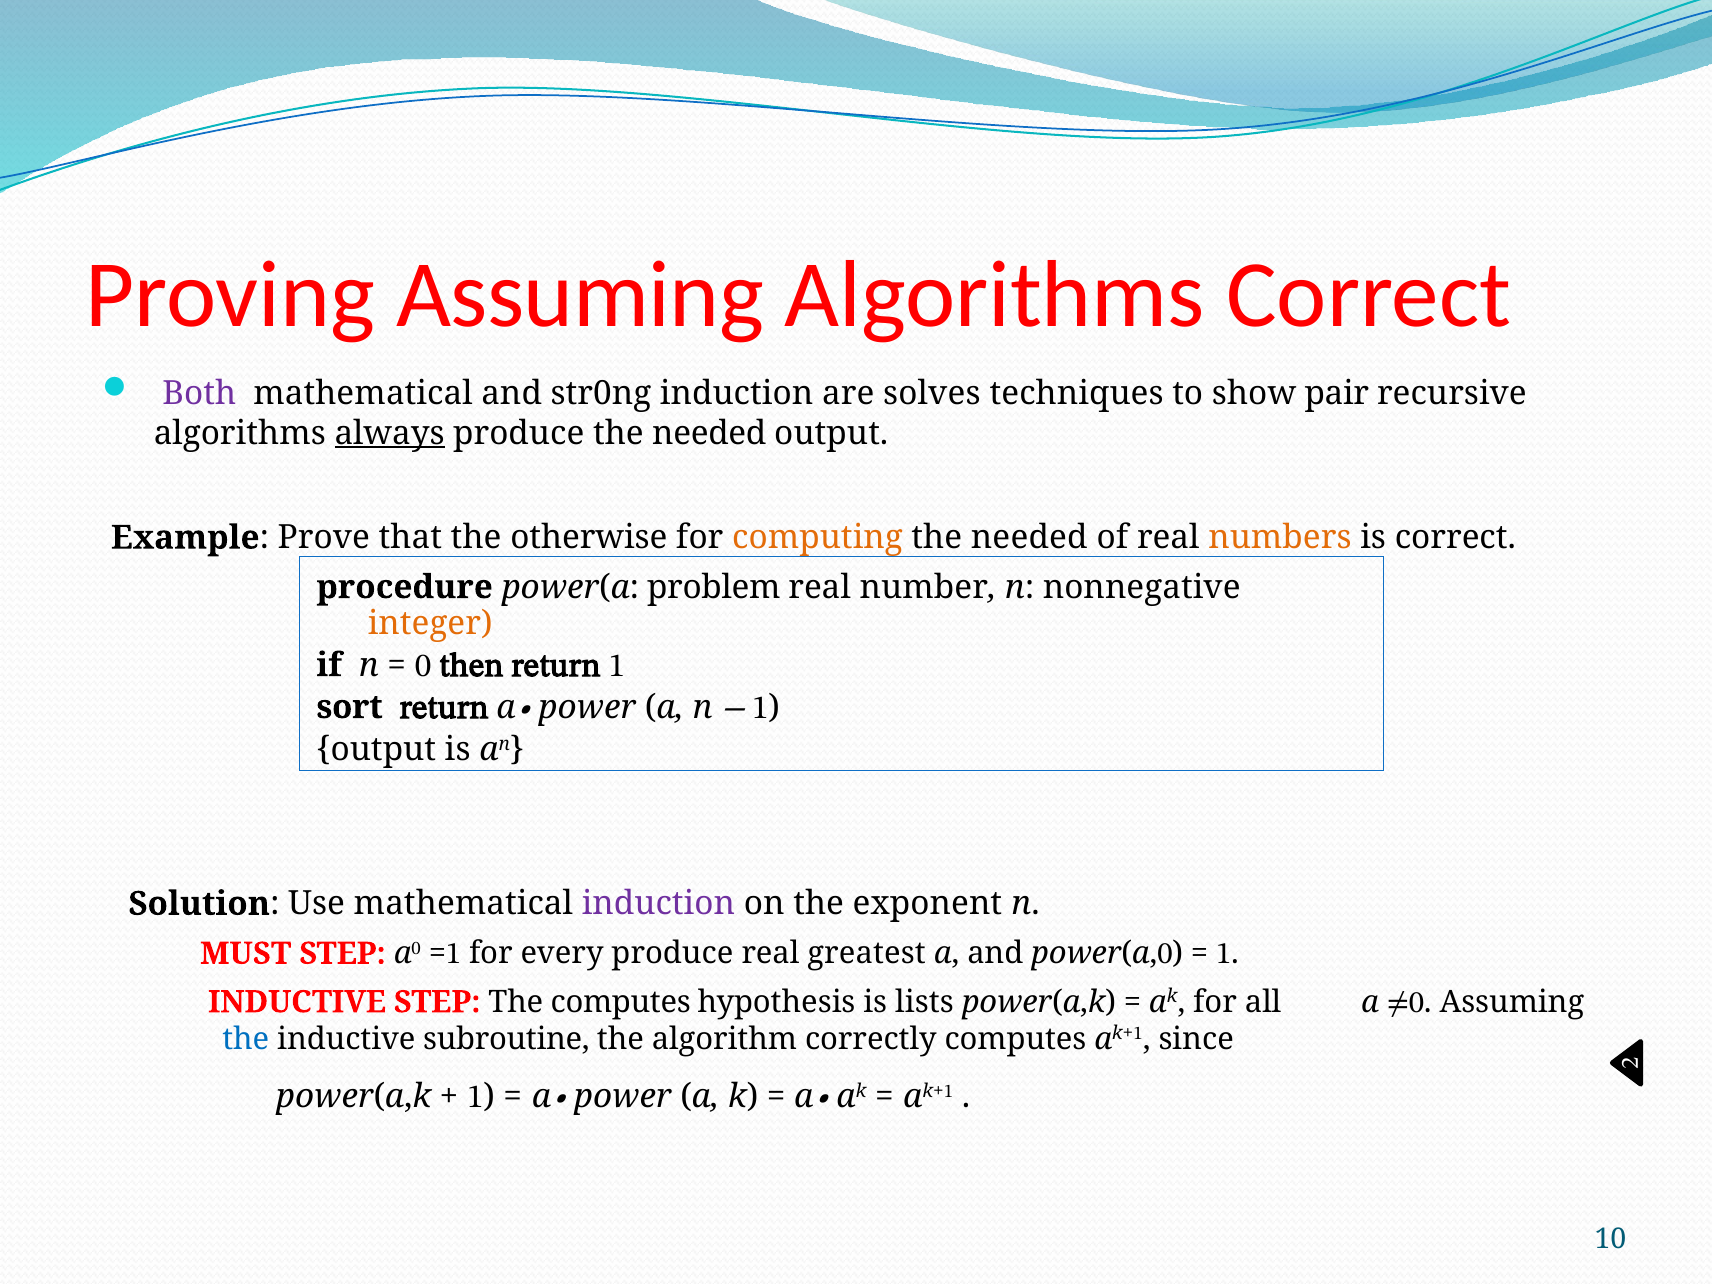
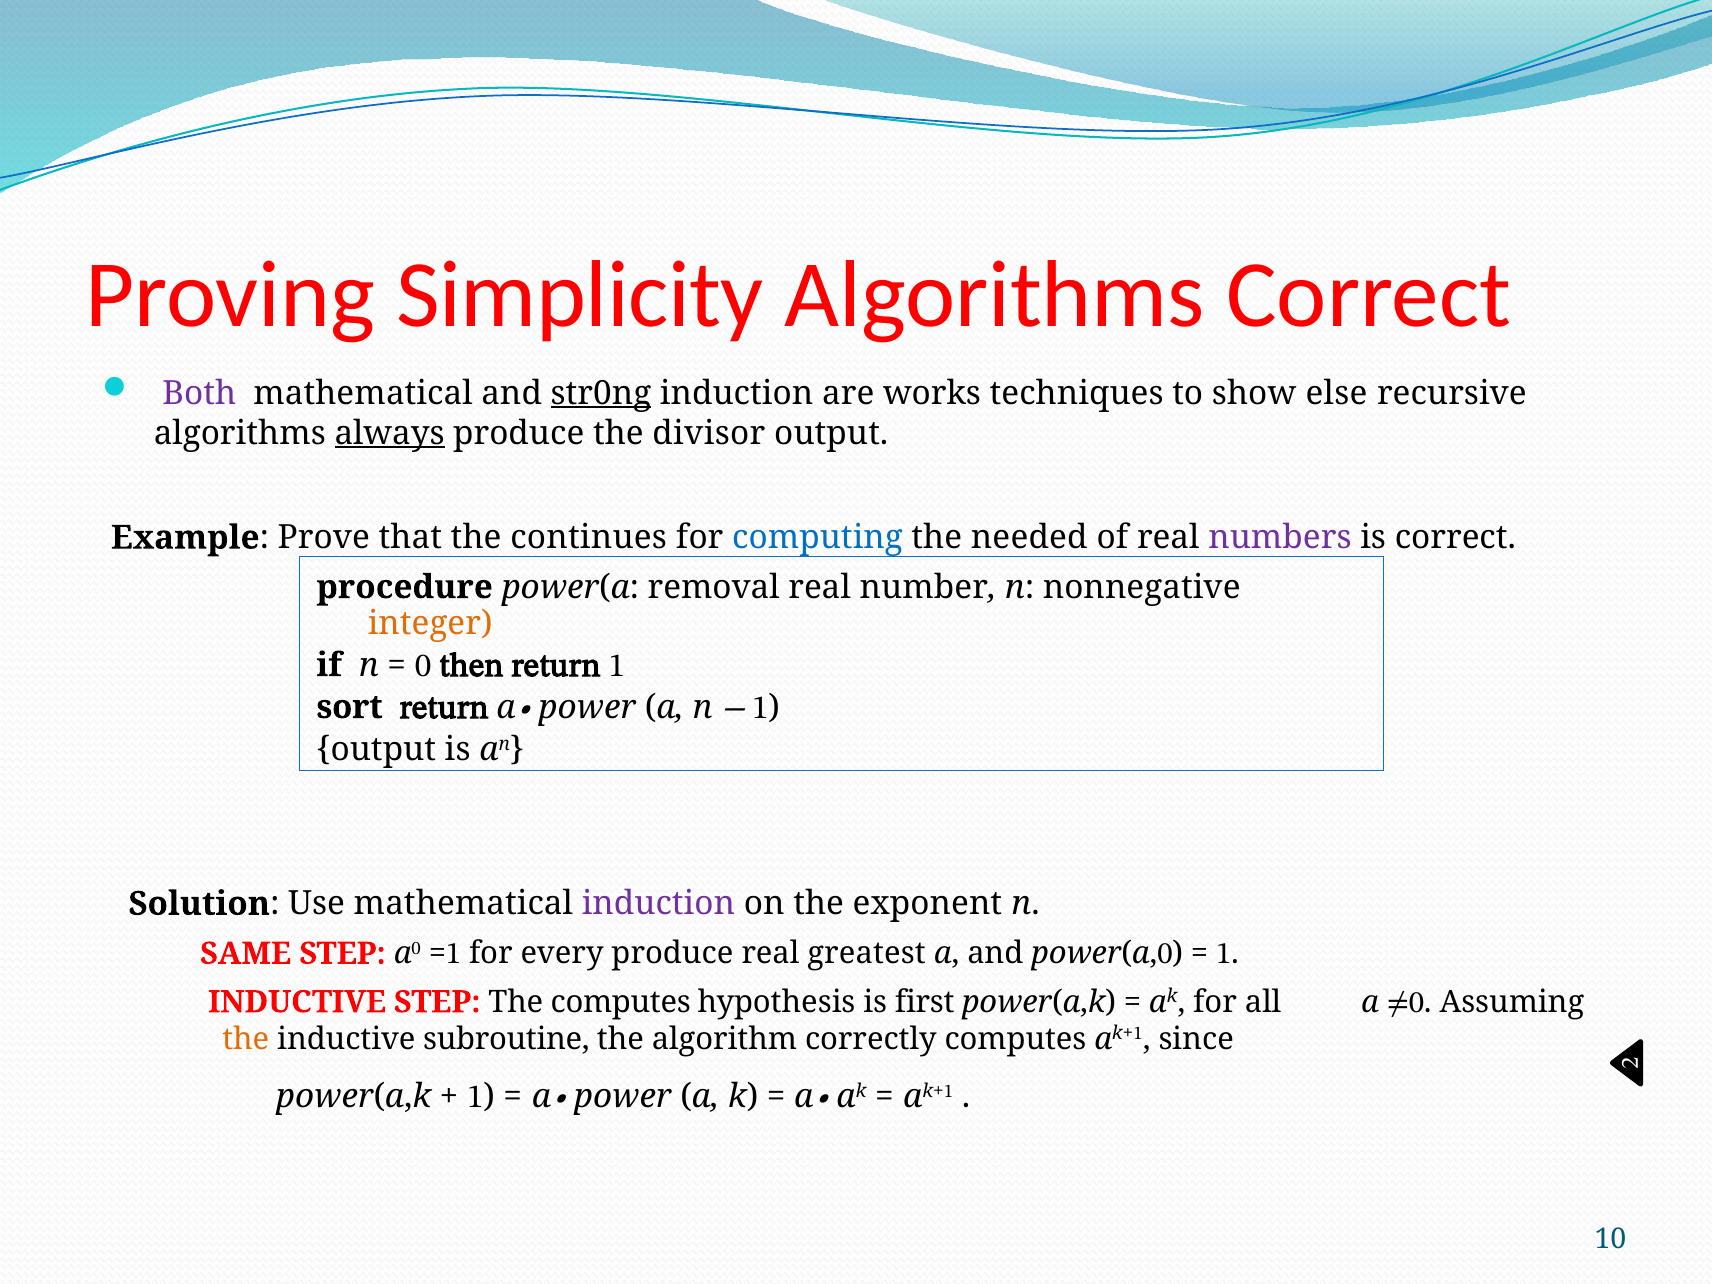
Proving Assuming: Assuming -> Simplicity
str0ng underline: none -> present
solves: solves -> works
pair: pair -> else
produce the needed: needed -> divisor
otherwise: otherwise -> continues
computing colour: orange -> blue
numbers colour: orange -> purple
problem: problem -> removal
MUST: MUST -> SAME
lists: lists -> first
the at (246, 1039) colour: blue -> orange
